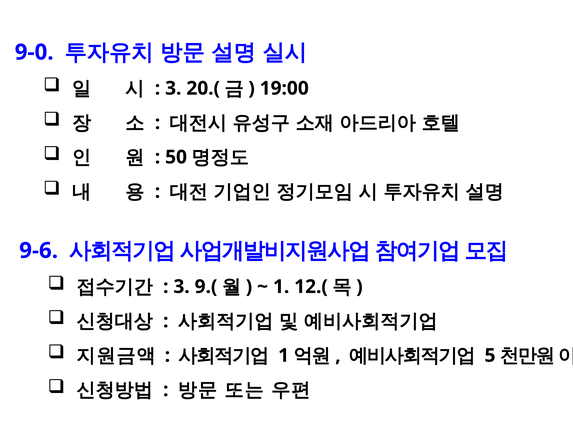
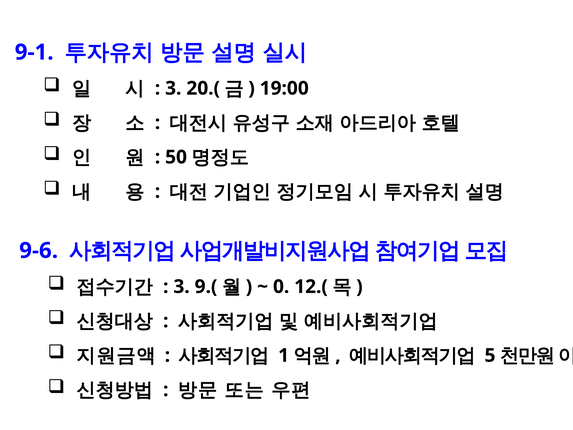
9-0: 9-0 -> 9-1
1 at (281, 286): 1 -> 0
